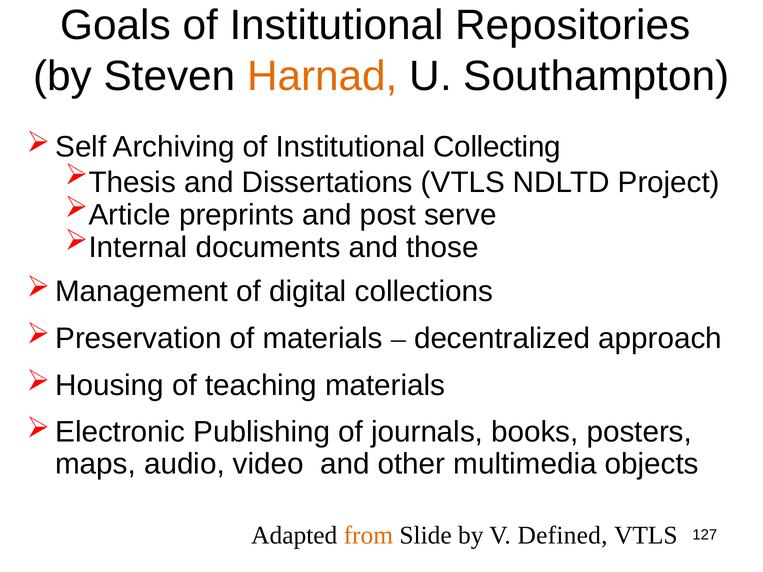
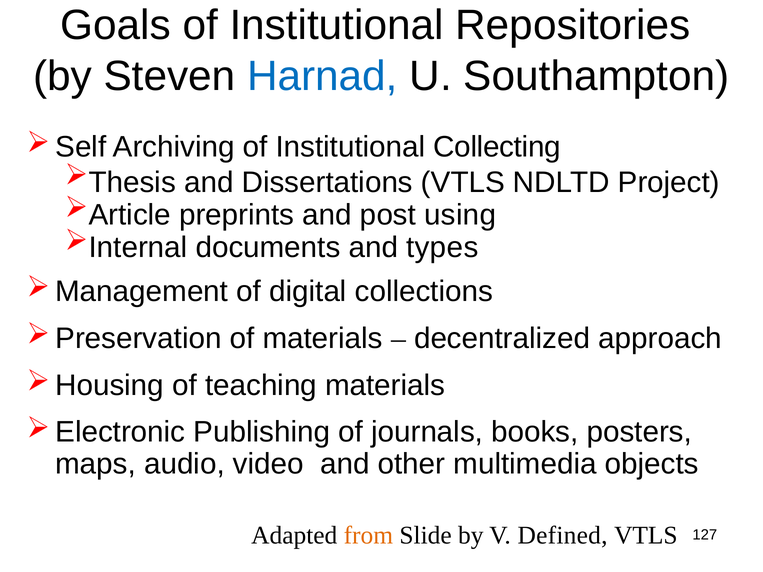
Harnad colour: orange -> blue
serve: serve -> using
those: those -> types
